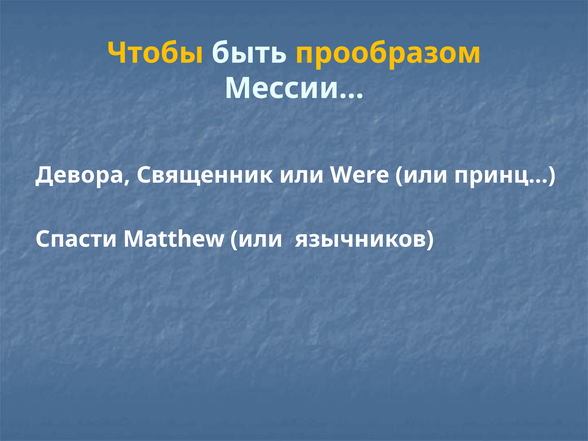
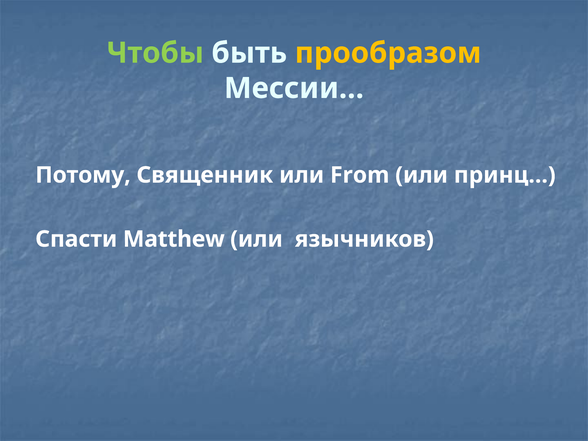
Чтобы colour: yellow -> light green
Девора: Девора -> Потому
Were: Were -> From
